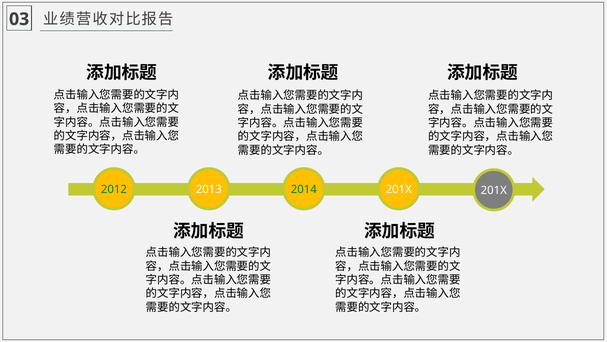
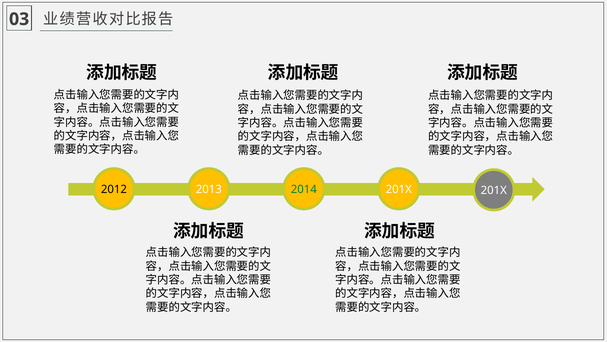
2012 colour: green -> black
